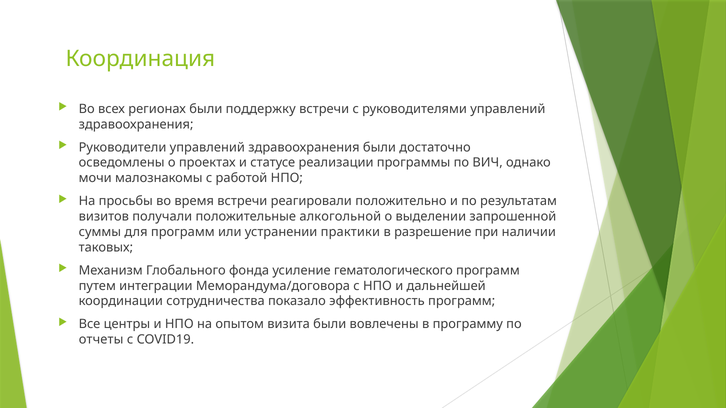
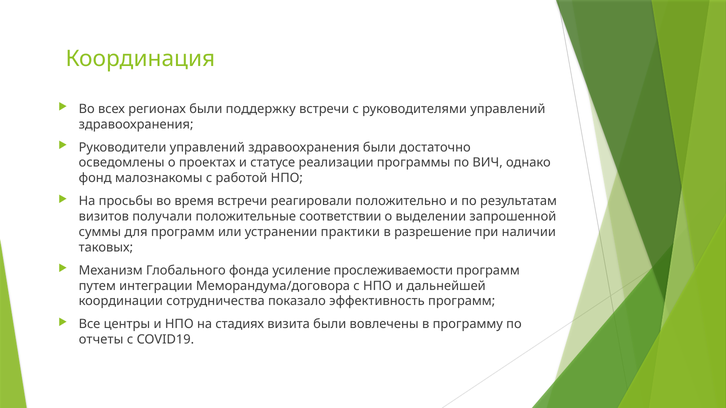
мочи: мочи -> фонд
алкогольной: алкогольной -> соответствии
гематологического: гематологического -> прослеживаемости
опытом: опытом -> стадиях
